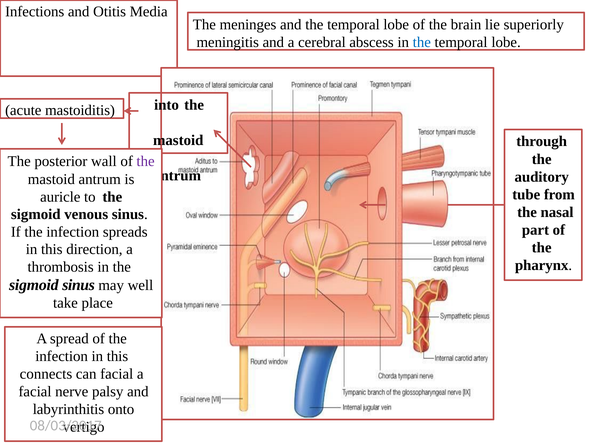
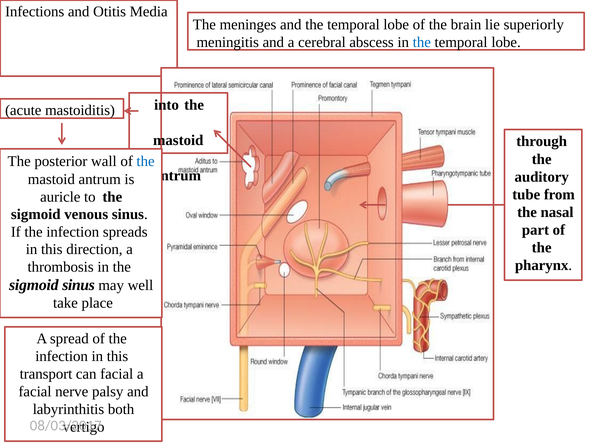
the at (146, 161) colour: purple -> blue
connects: connects -> transport
onto: onto -> both
